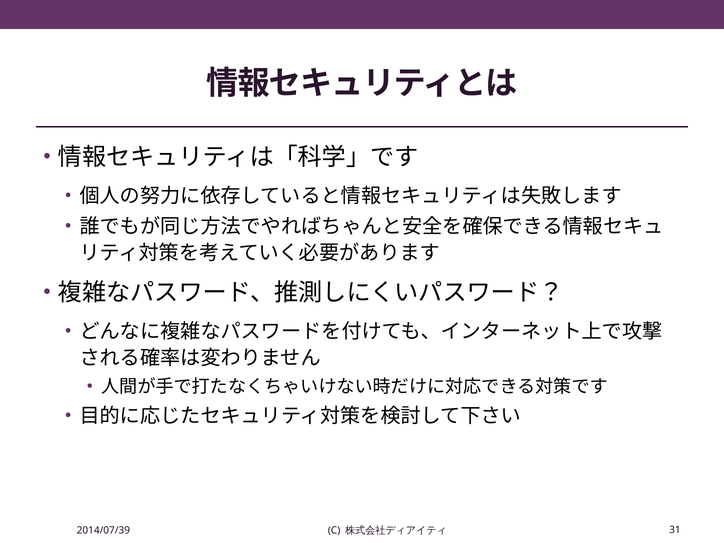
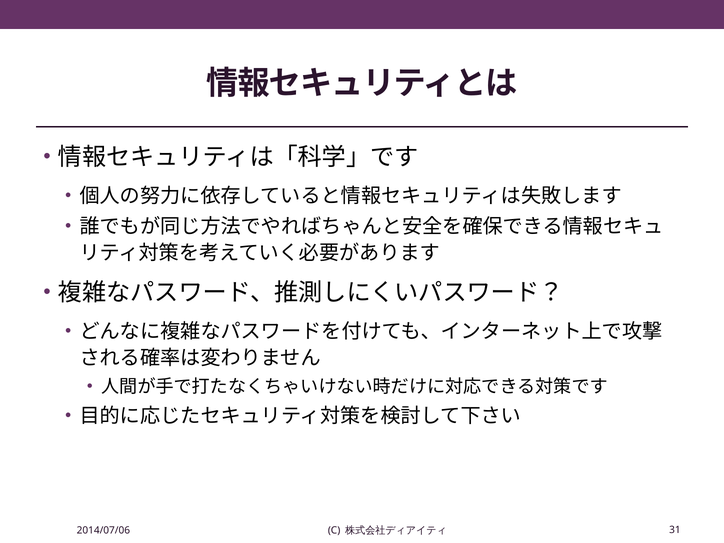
2014/07/39: 2014/07/39 -> 2014/07/06
